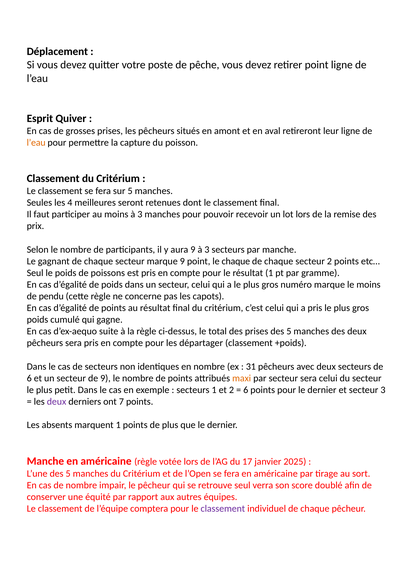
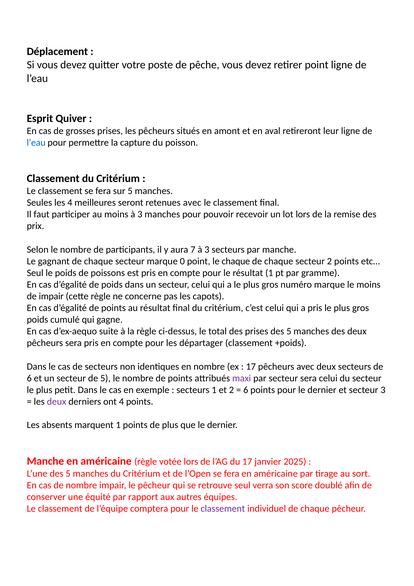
l’eau at (36, 142) colour: orange -> blue
retenues dont: dont -> avec
aura 9: 9 -> 7
marque 9: 9 -> 0
de pendu: pendu -> impair
31 at (251, 366): 31 -> 17
de 9: 9 -> 5
maxi colour: orange -> purple
ont 7: 7 -> 4
